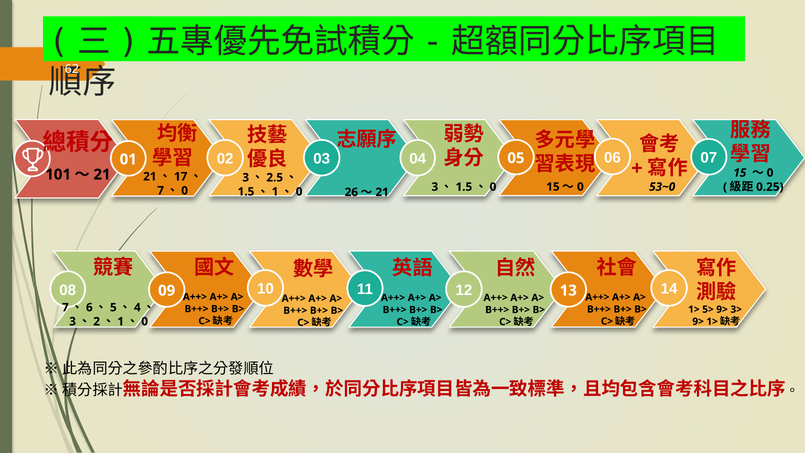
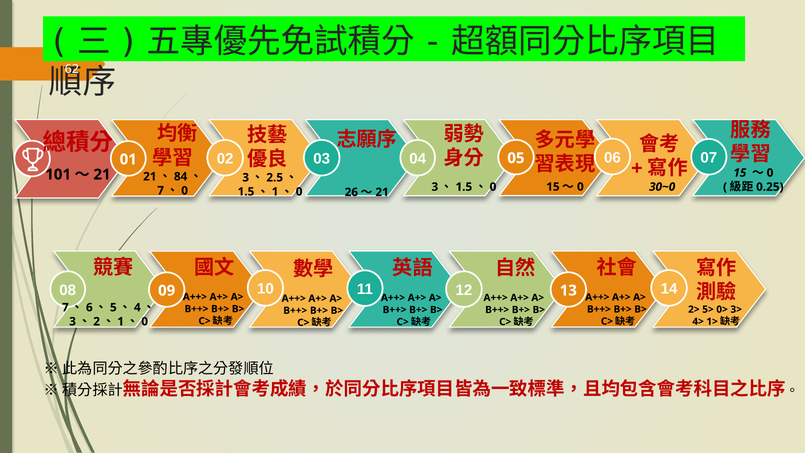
17: 17 -> 84
53~0: 53~0 -> 30~0
1> at (694, 309): 1> -> 2>
5> 9>: 9> -> 0>
9> at (698, 321): 9> -> 4>
